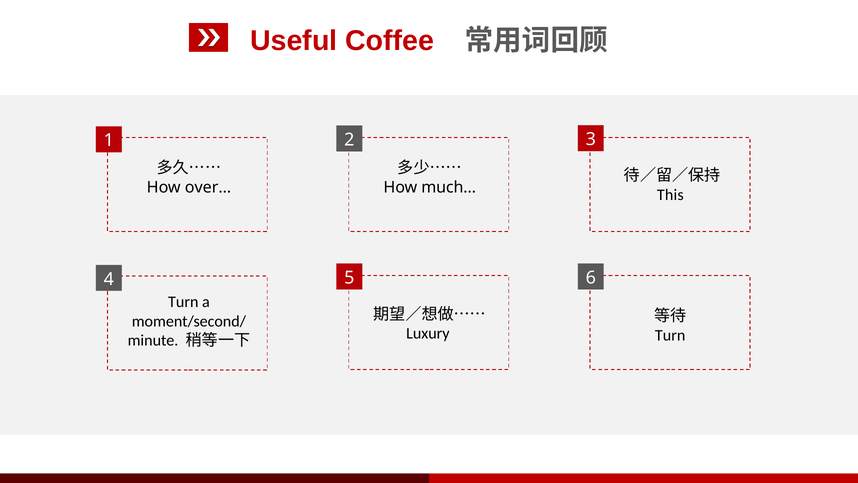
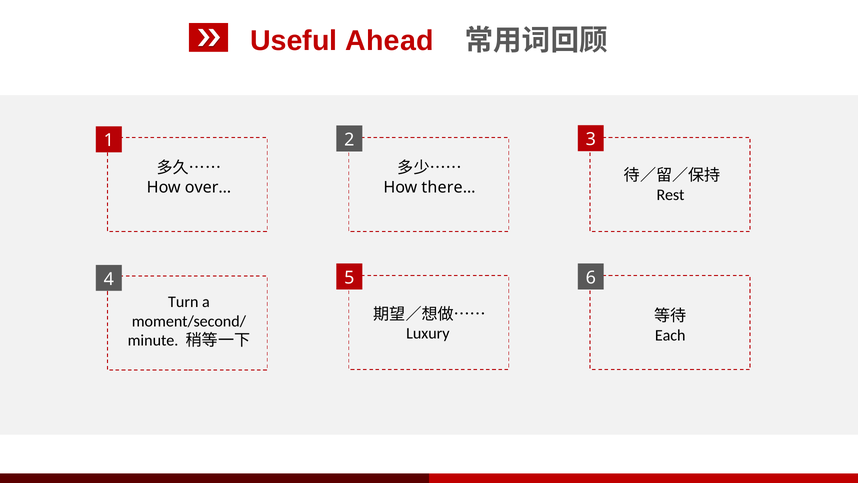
Coffee: Coffee -> Ahead
much…: much… -> there…
This: This -> Rest
Turn at (670, 335): Turn -> Each
